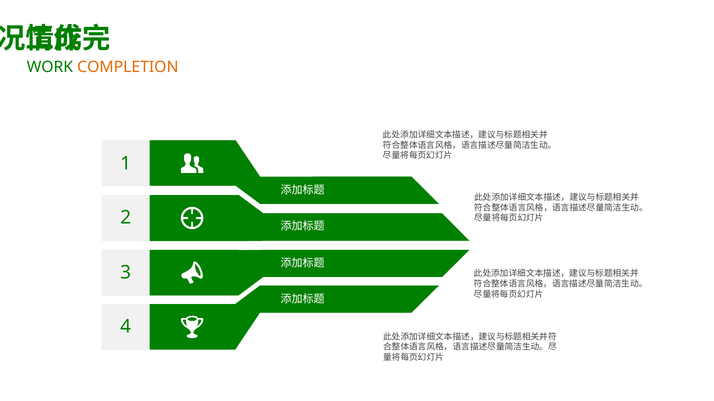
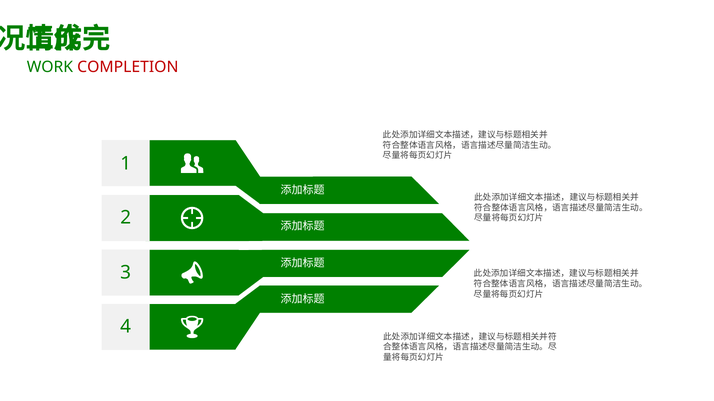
COMPLETION colour: orange -> red
